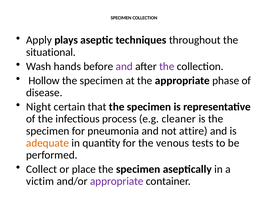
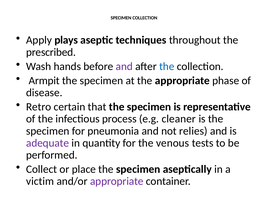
situational: situational -> prescribed
the at (167, 66) colour: purple -> blue
Hollow: Hollow -> Armpit
Night: Night -> Retro
attire: attire -> relies
adequate colour: orange -> purple
